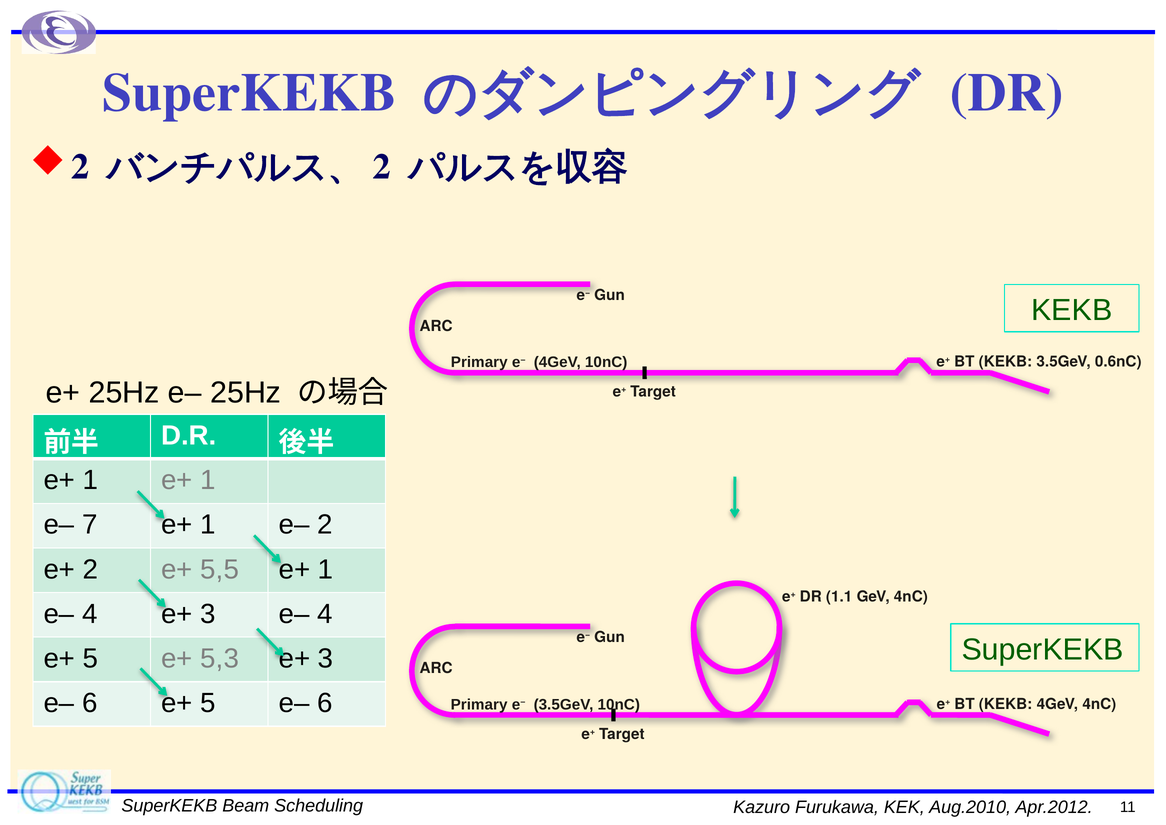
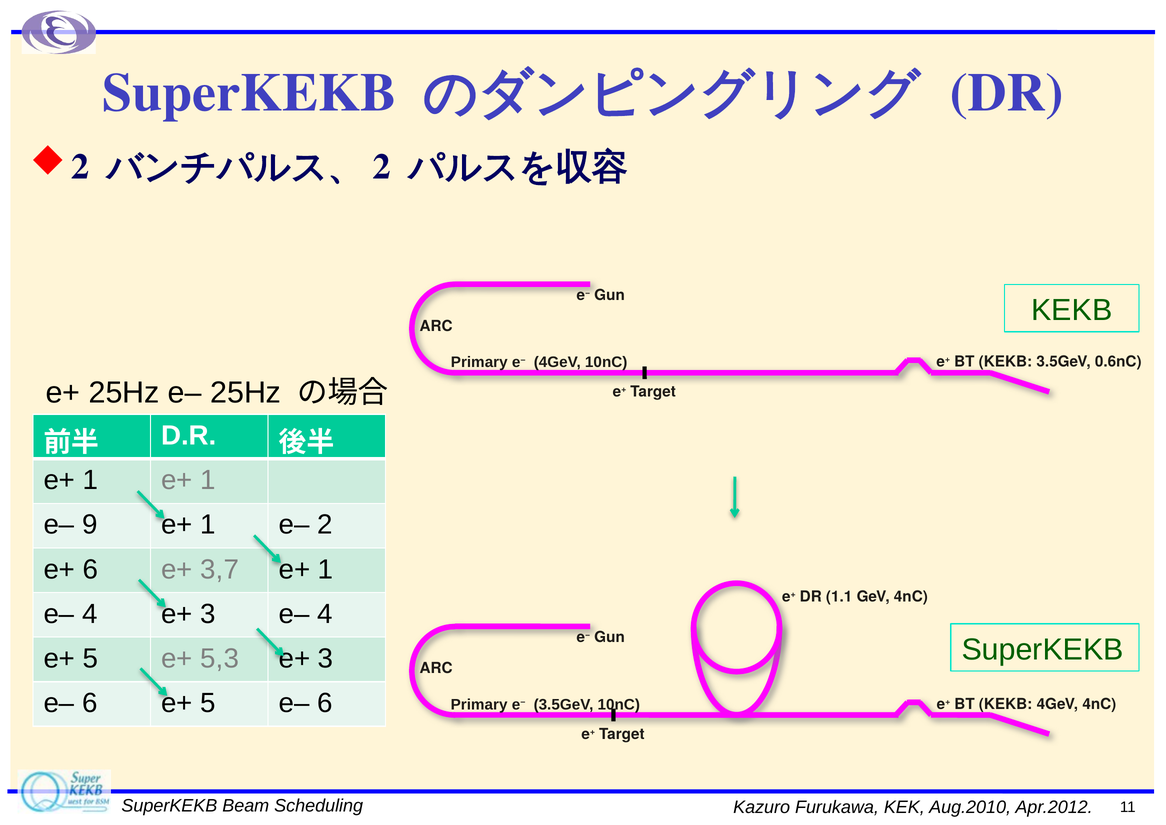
7: 7 -> 9
e+ 2: 2 -> 6
5,5: 5,5 -> 3,7
